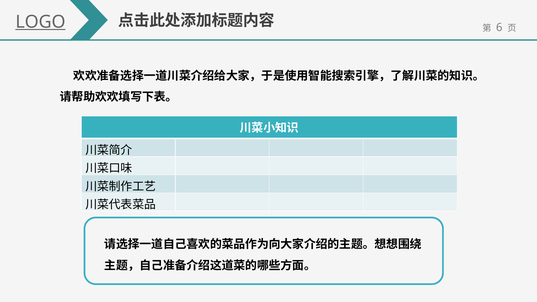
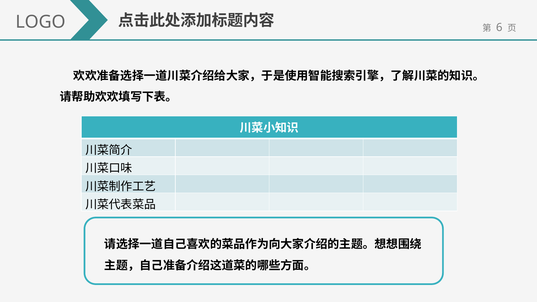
LOGO underline: present -> none
